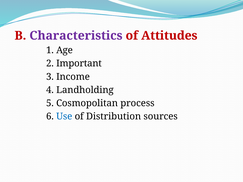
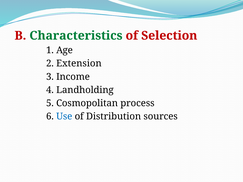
Characteristics colour: purple -> green
Attitudes: Attitudes -> Selection
Important: Important -> Extension
